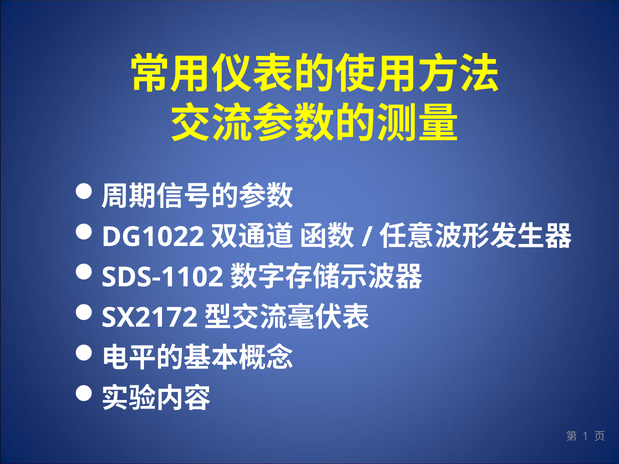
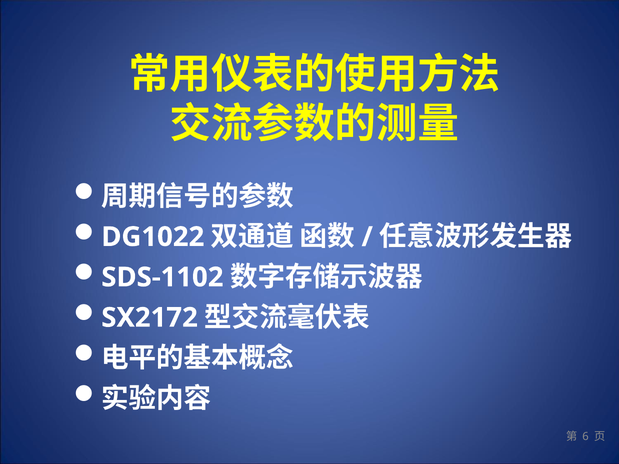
1: 1 -> 6
